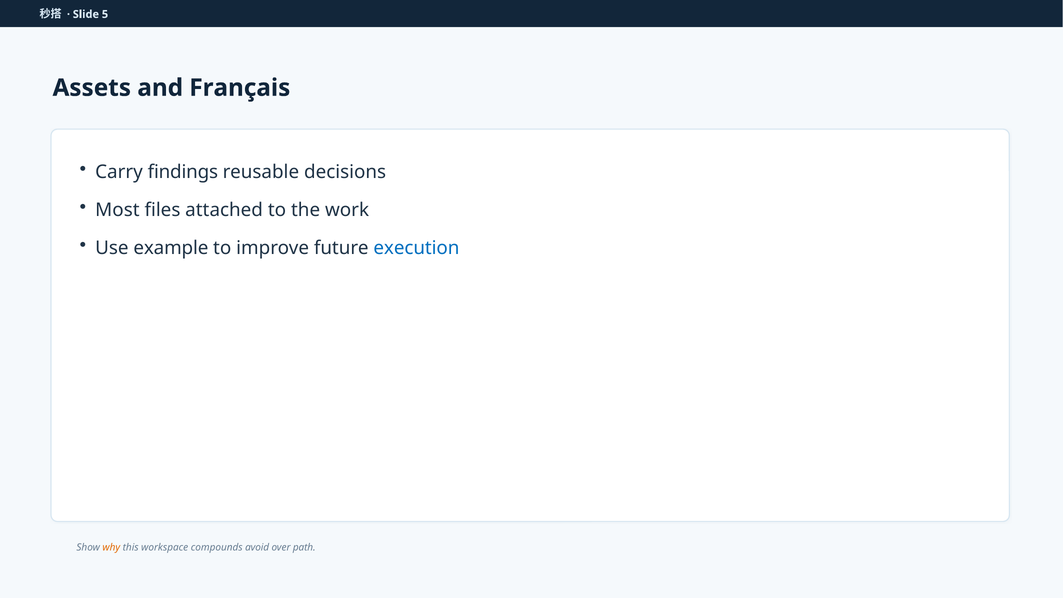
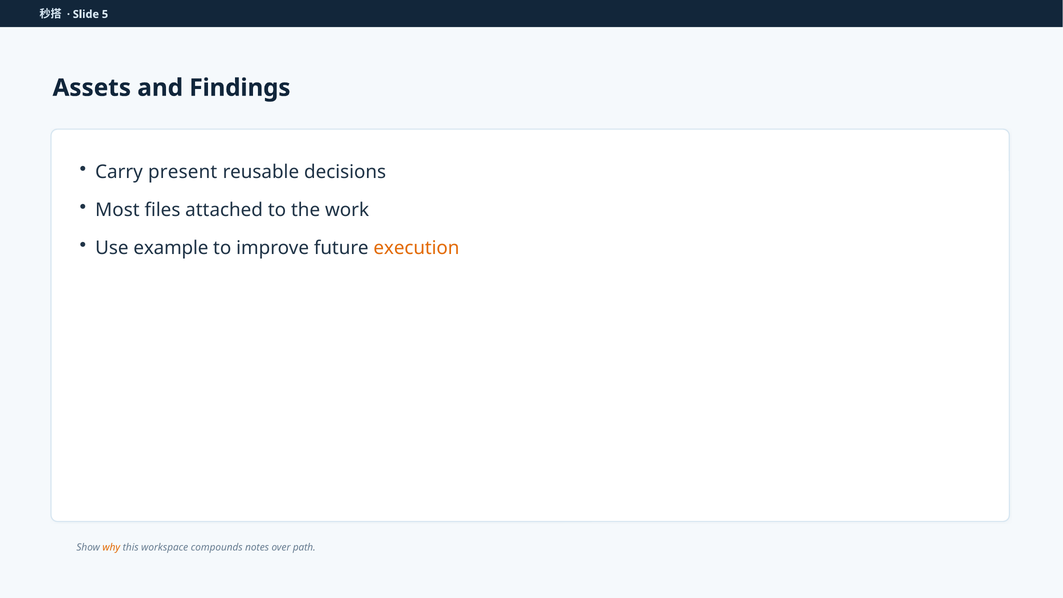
Français: Français -> Findings
findings: findings -> present
execution colour: blue -> orange
avoid: avoid -> notes
